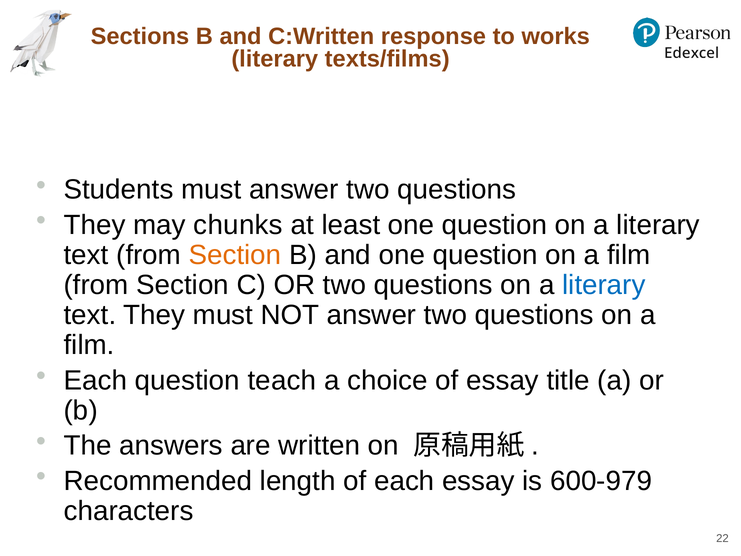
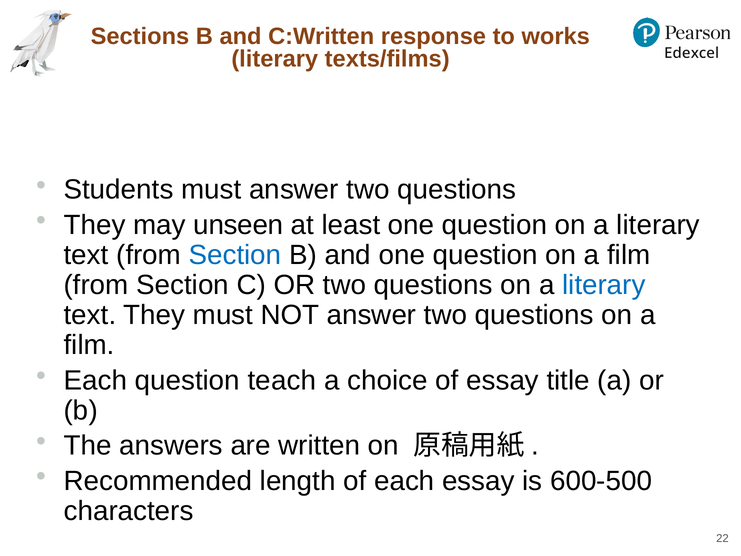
chunks: chunks -> unseen
Section at (235, 255) colour: orange -> blue
600-979: 600-979 -> 600-500
